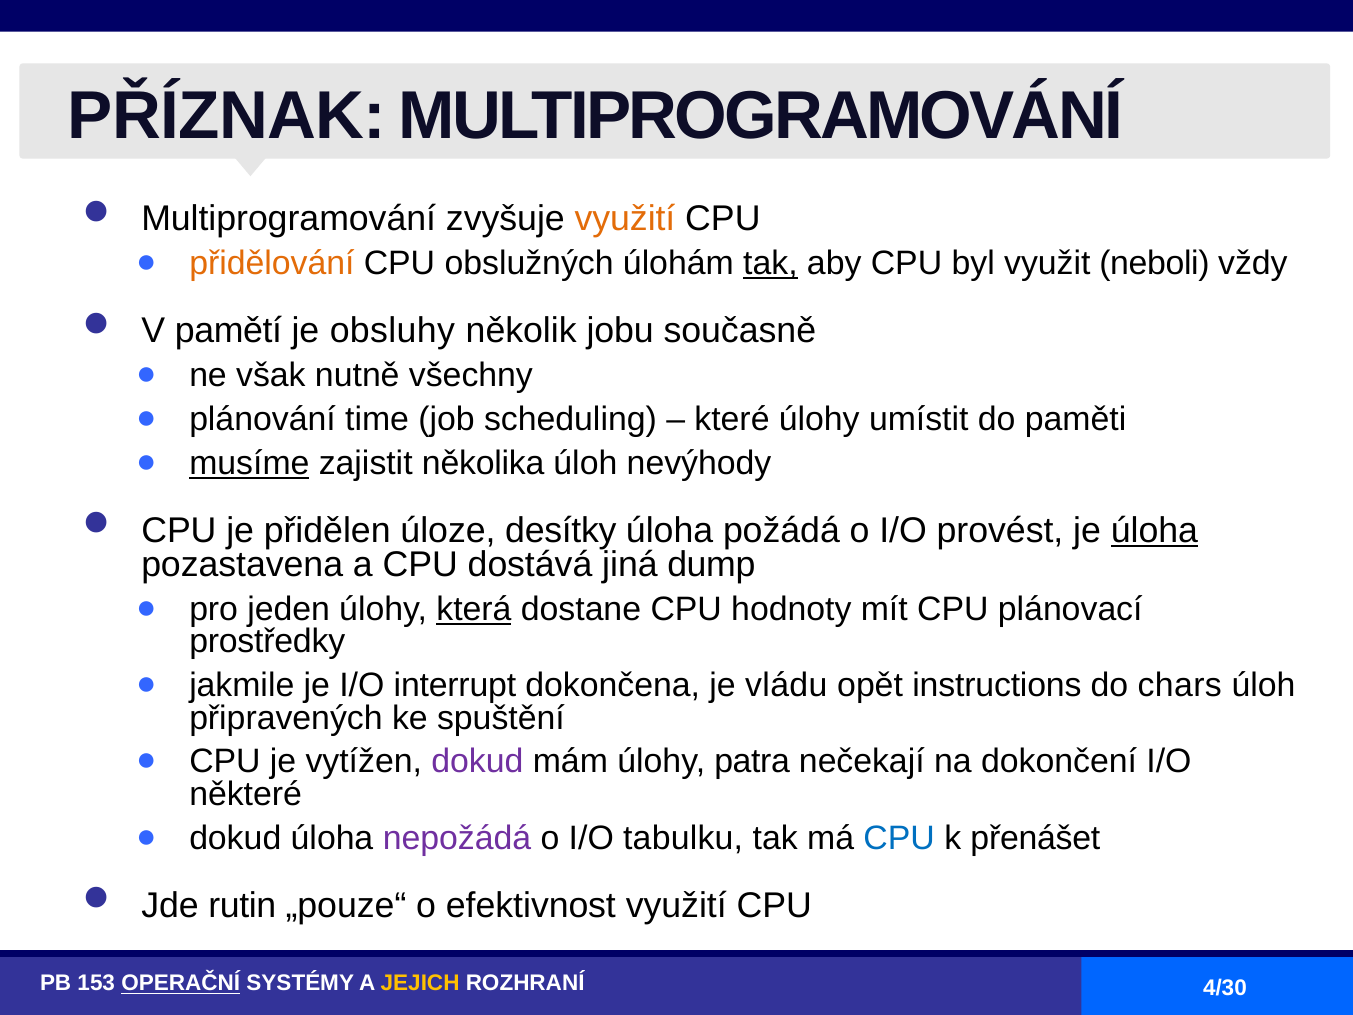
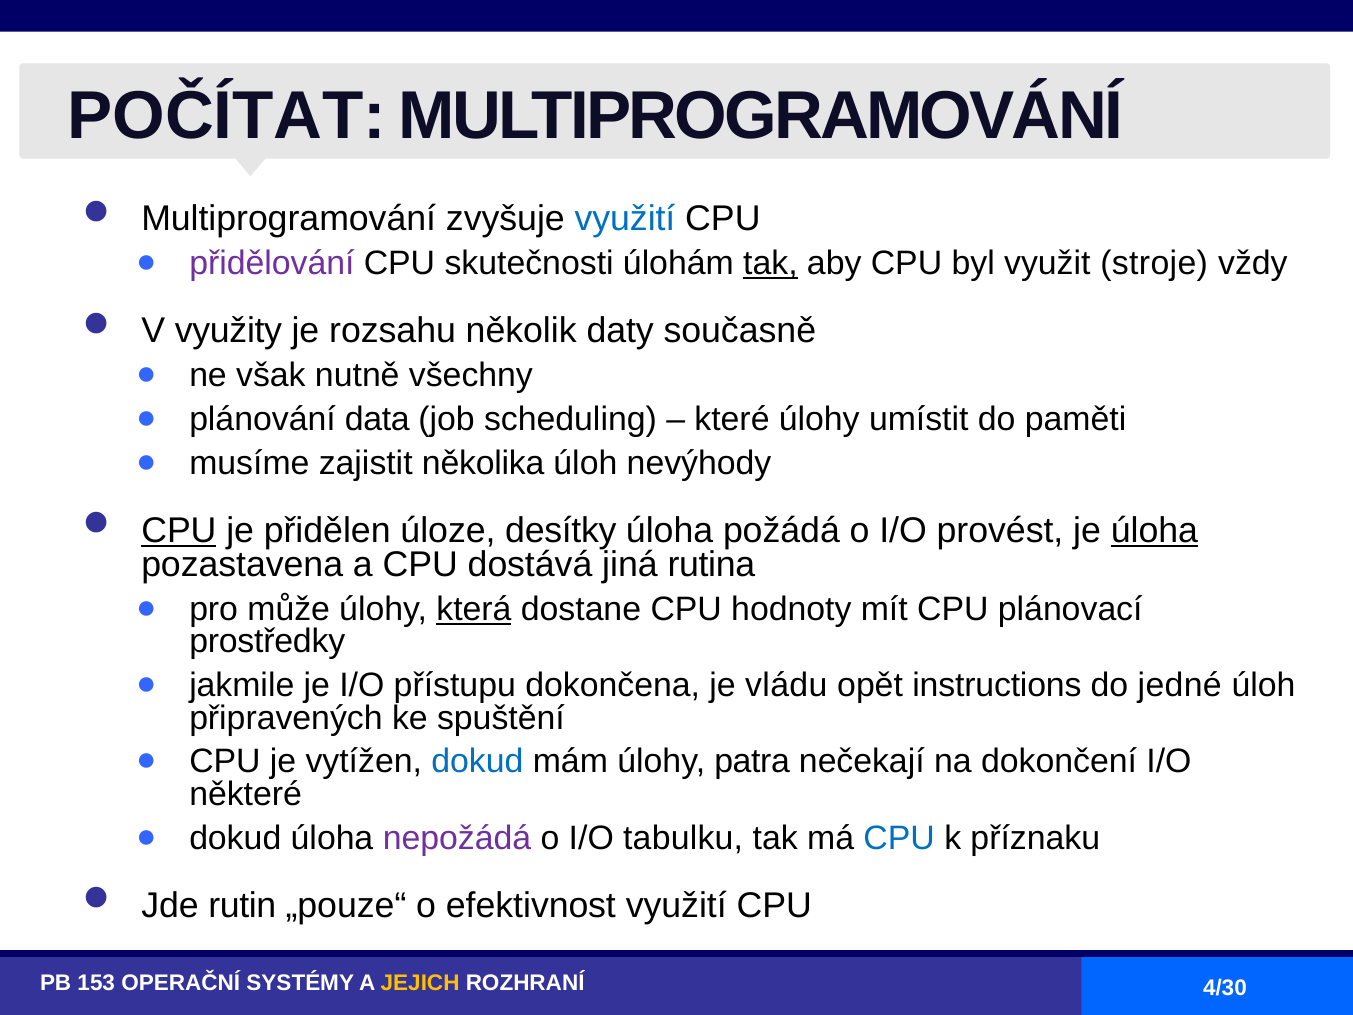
PŘÍZNAK: PŘÍZNAK -> POČÍTAT
využití at (625, 219) colour: orange -> blue
přidělování colour: orange -> purple
obslužných: obslužných -> skutečnosti
neboli: neboli -> stroje
pamětí: pamětí -> využity
obsluhy: obsluhy -> rozsahu
jobu: jobu -> daty
time: time -> data
musíme underline: present -> none
CPU at (179, 530) underline: none -> present
dump: dump -> rutina
jeden: jeden -> může
interrupt: interrupt -> přístupu
chars: chars -> jedné
dokud at (477, 762) colour: purple -> blue
přenášet: přenášet -> příznaku
OPERAČNÍ underline: present -> none
